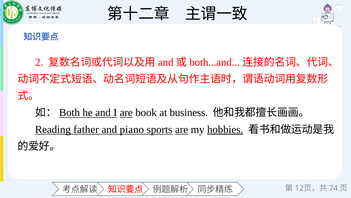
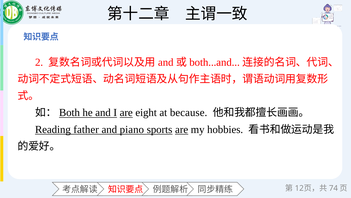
book: book -> eight
business: business -> because
hobbies underline: present -> none
